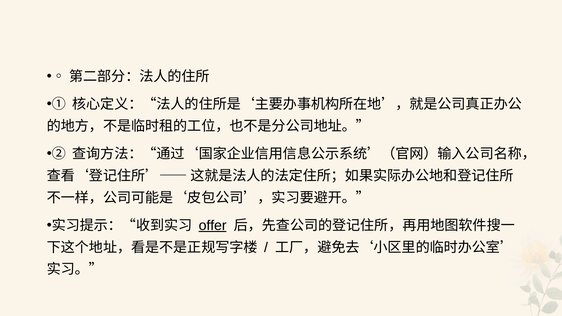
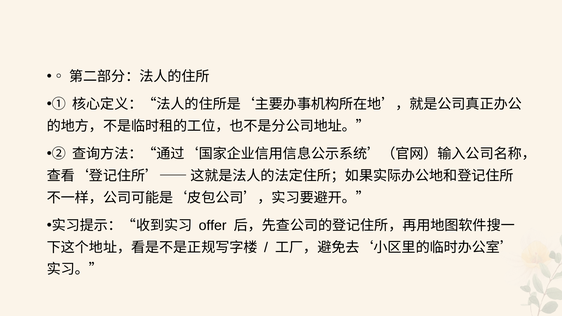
offer underline: present -> none
